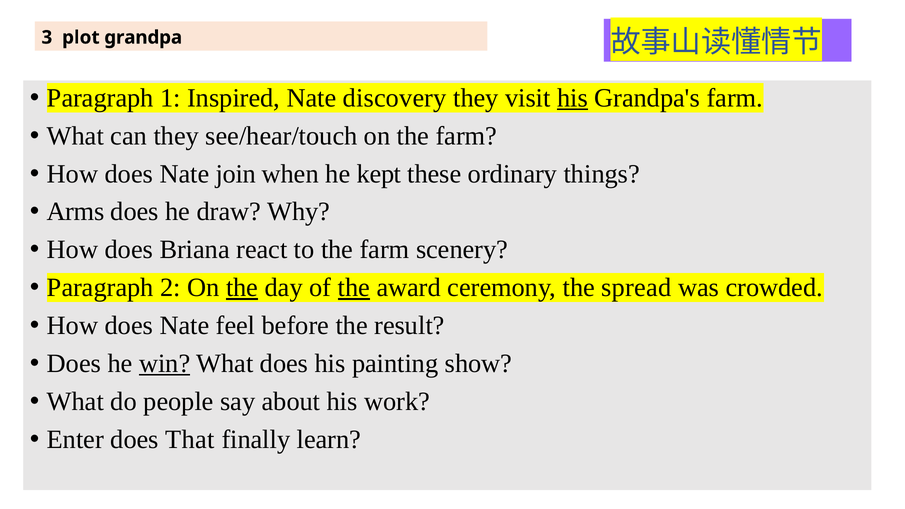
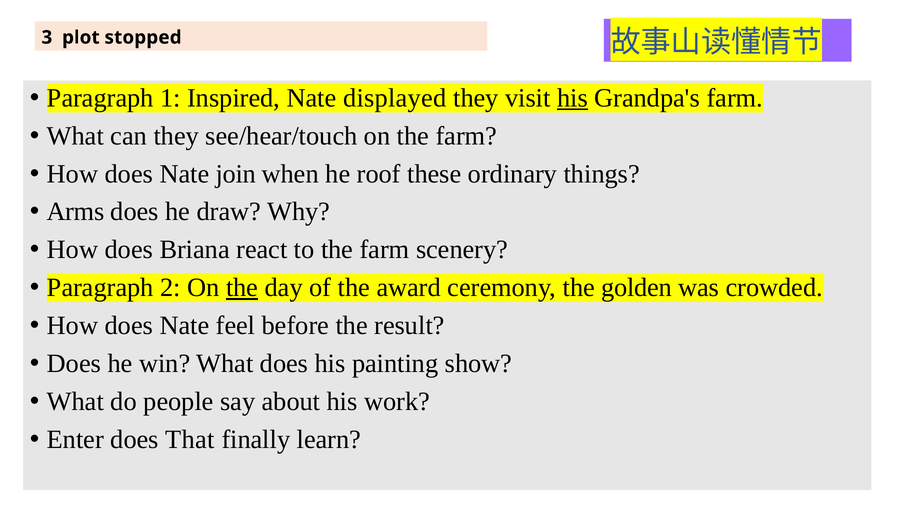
grandpa: grandpa -> stopped
discovery: discovery -> displayed
kept: kept -> roof
the at (354, 288) underline: present -> none
spread: spread -> golden
win underline: present -> none
